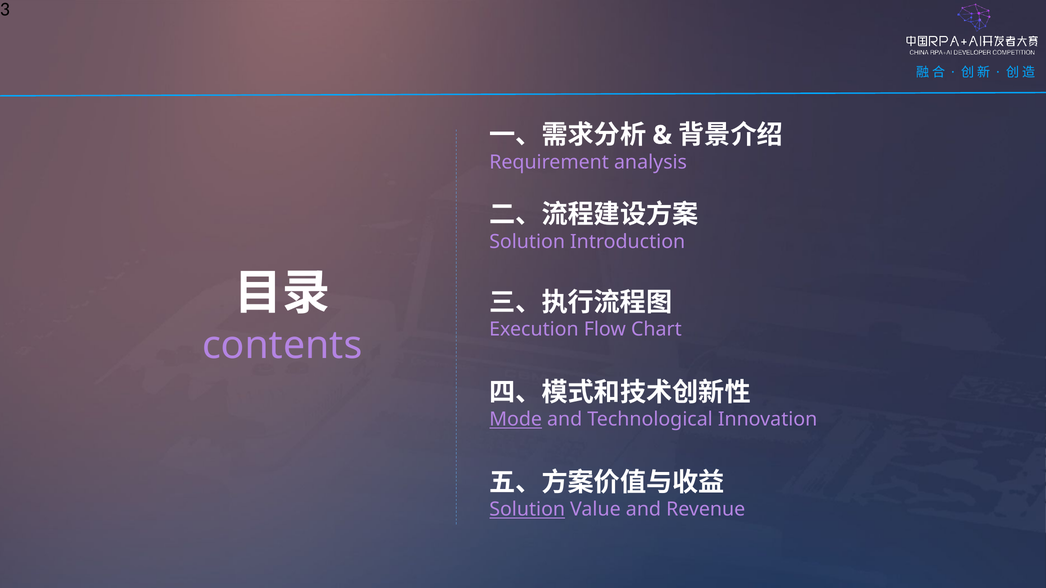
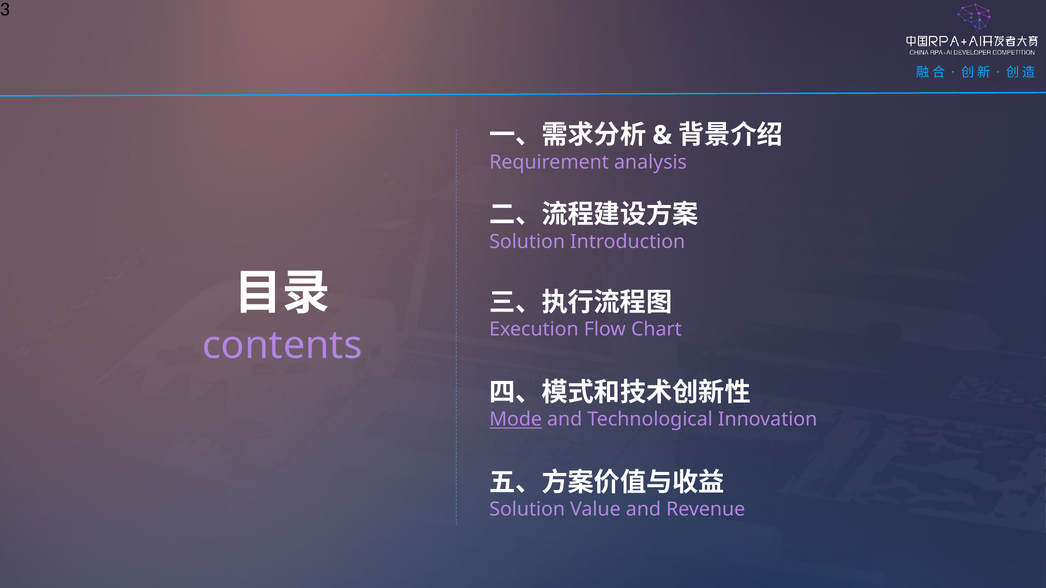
Solution at (527, 510) underline: present -> none
